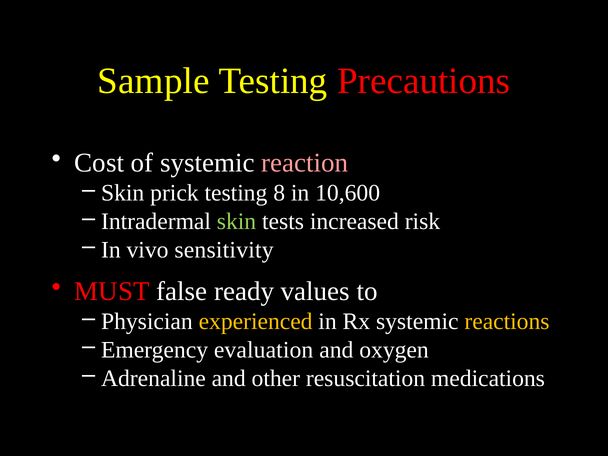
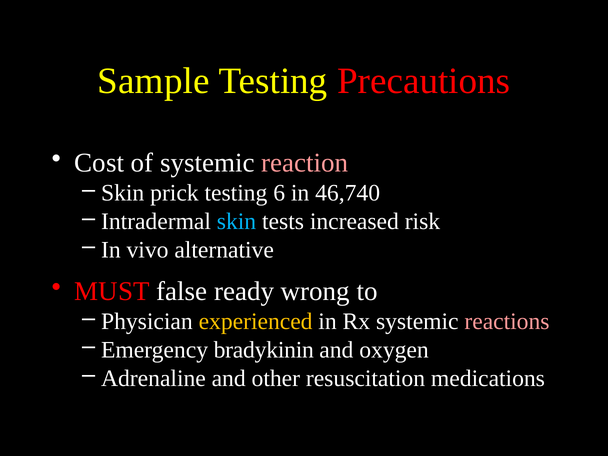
8: 8 -> 6
10,600: 10,600 -> 46,740
skin at (237, 222) colour: light green -> light blue
sensitivity: sensitivity -> alternative
values: values -> wrong
reactions colour: yellow -> pink
evaluation: evaluation -> bradykinin
